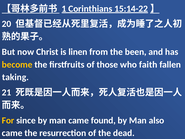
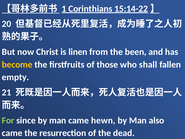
faith: faith -> shall
taking: taking -> empty
For colour: yellow -> light green
found: found -> hewn
